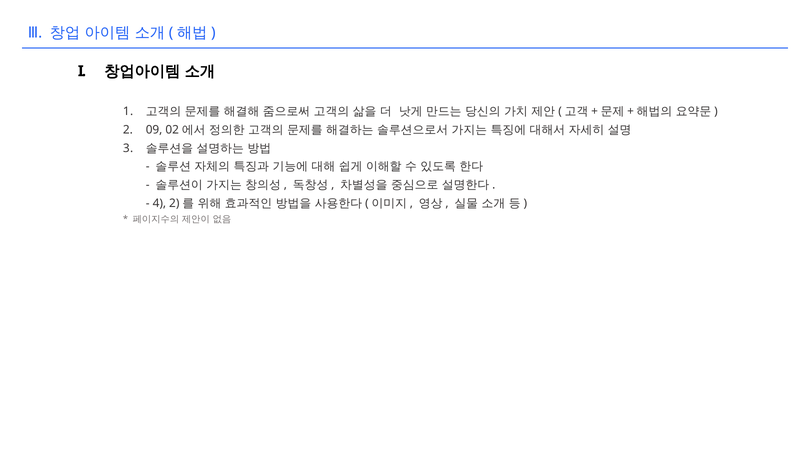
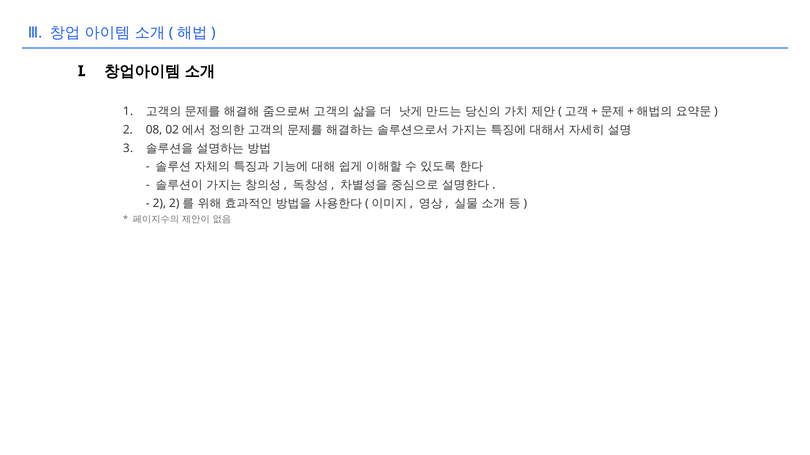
09: 09 -> 08
4 at (159, 204): 4 -> 2
